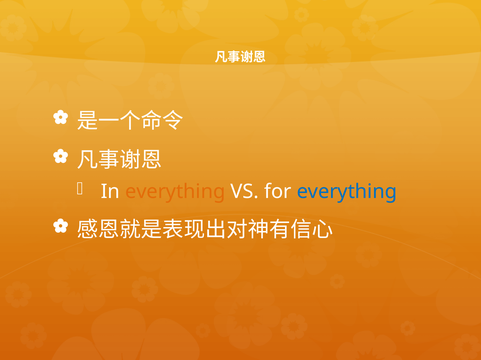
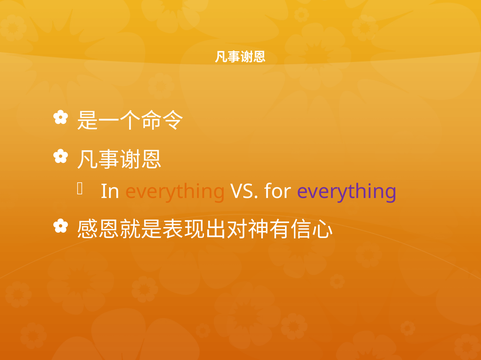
everything at (347, 192) colour: blue -> purple
